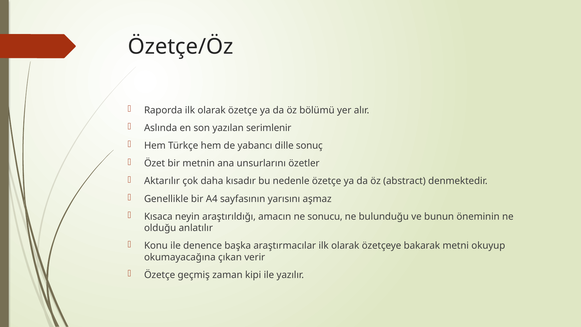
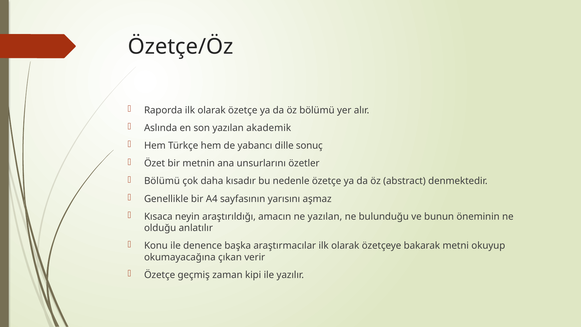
serimlenir: serimlenir -> akademik
Aktarılır at (162, 181): Aktarılır -> Bölümü
ne sonucu: sonucu -> yazılan
